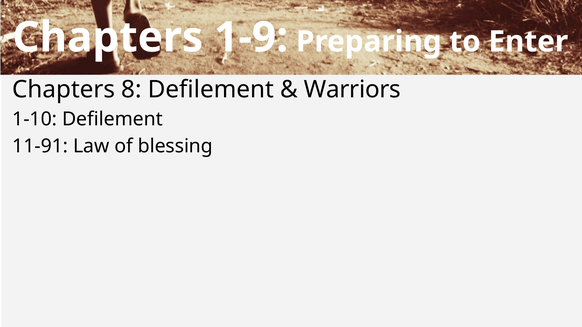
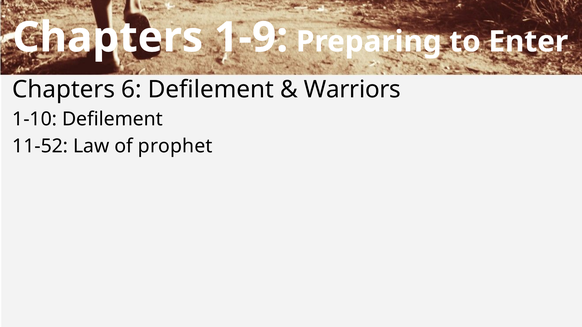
8: 8 -> 6
11-91: 11-91 -> 11-52
blessing: blessing -> prophet
